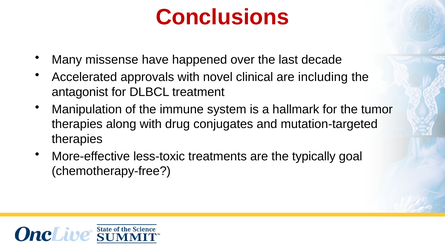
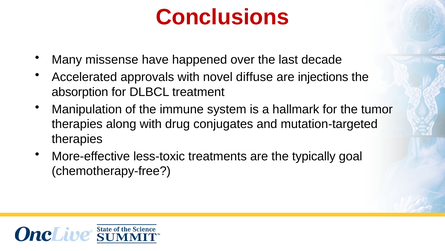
clinical: clinical -> diffuse
including: including -> injections
antagonist: antagonist -> absorption
